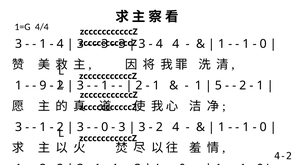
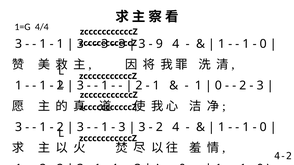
4 at (60, 44): 4 -> 1
4 at (159, 44): 4 -> 9
9 at (43, 86): 9 -> 1
5 at (218, 86): 5 -> 0
1 at (260, 86): 1 -> 3
0 at (105, 127): 0 -> 1
